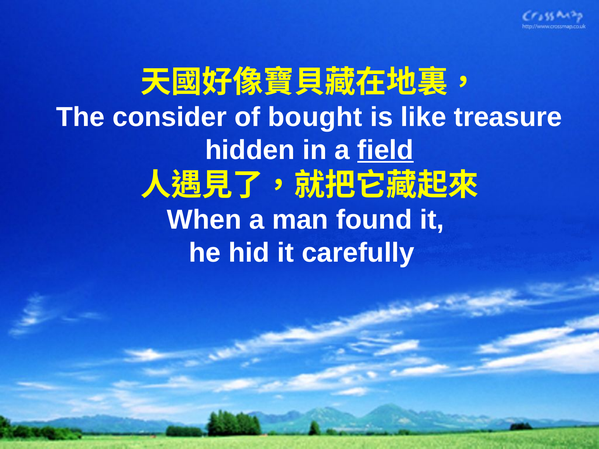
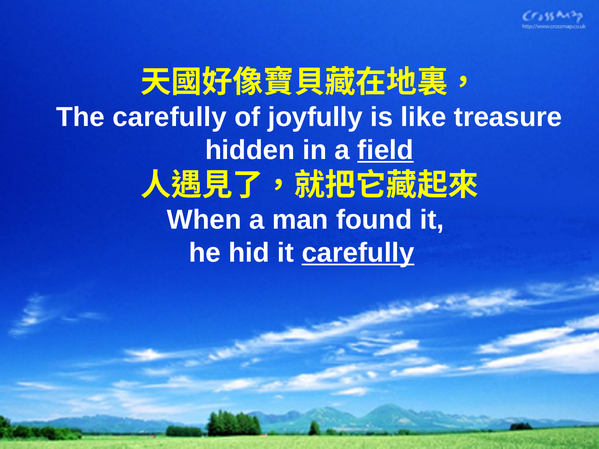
The consider: consider -> carefully
bought: bought -> joyfully
carefully at (358, 253) underline: none -> present
